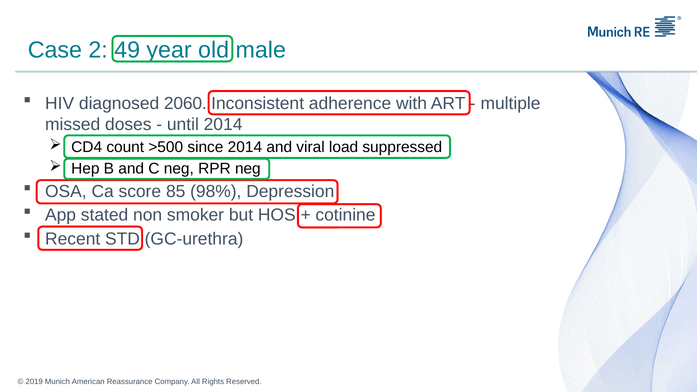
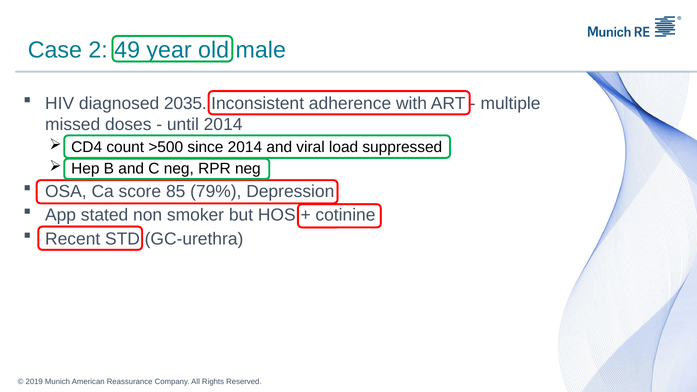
2060: 2060 -> 2035
98%: 98% -> 79%
